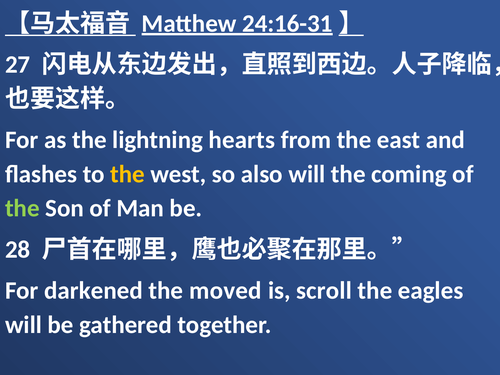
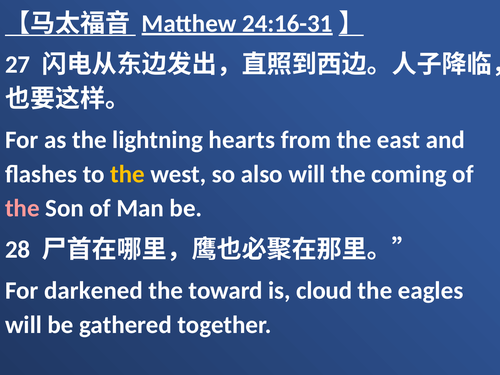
the at (22, 208) colour: light green -> pink
moved: moved -> toward
scroll: scroll -> cloud
